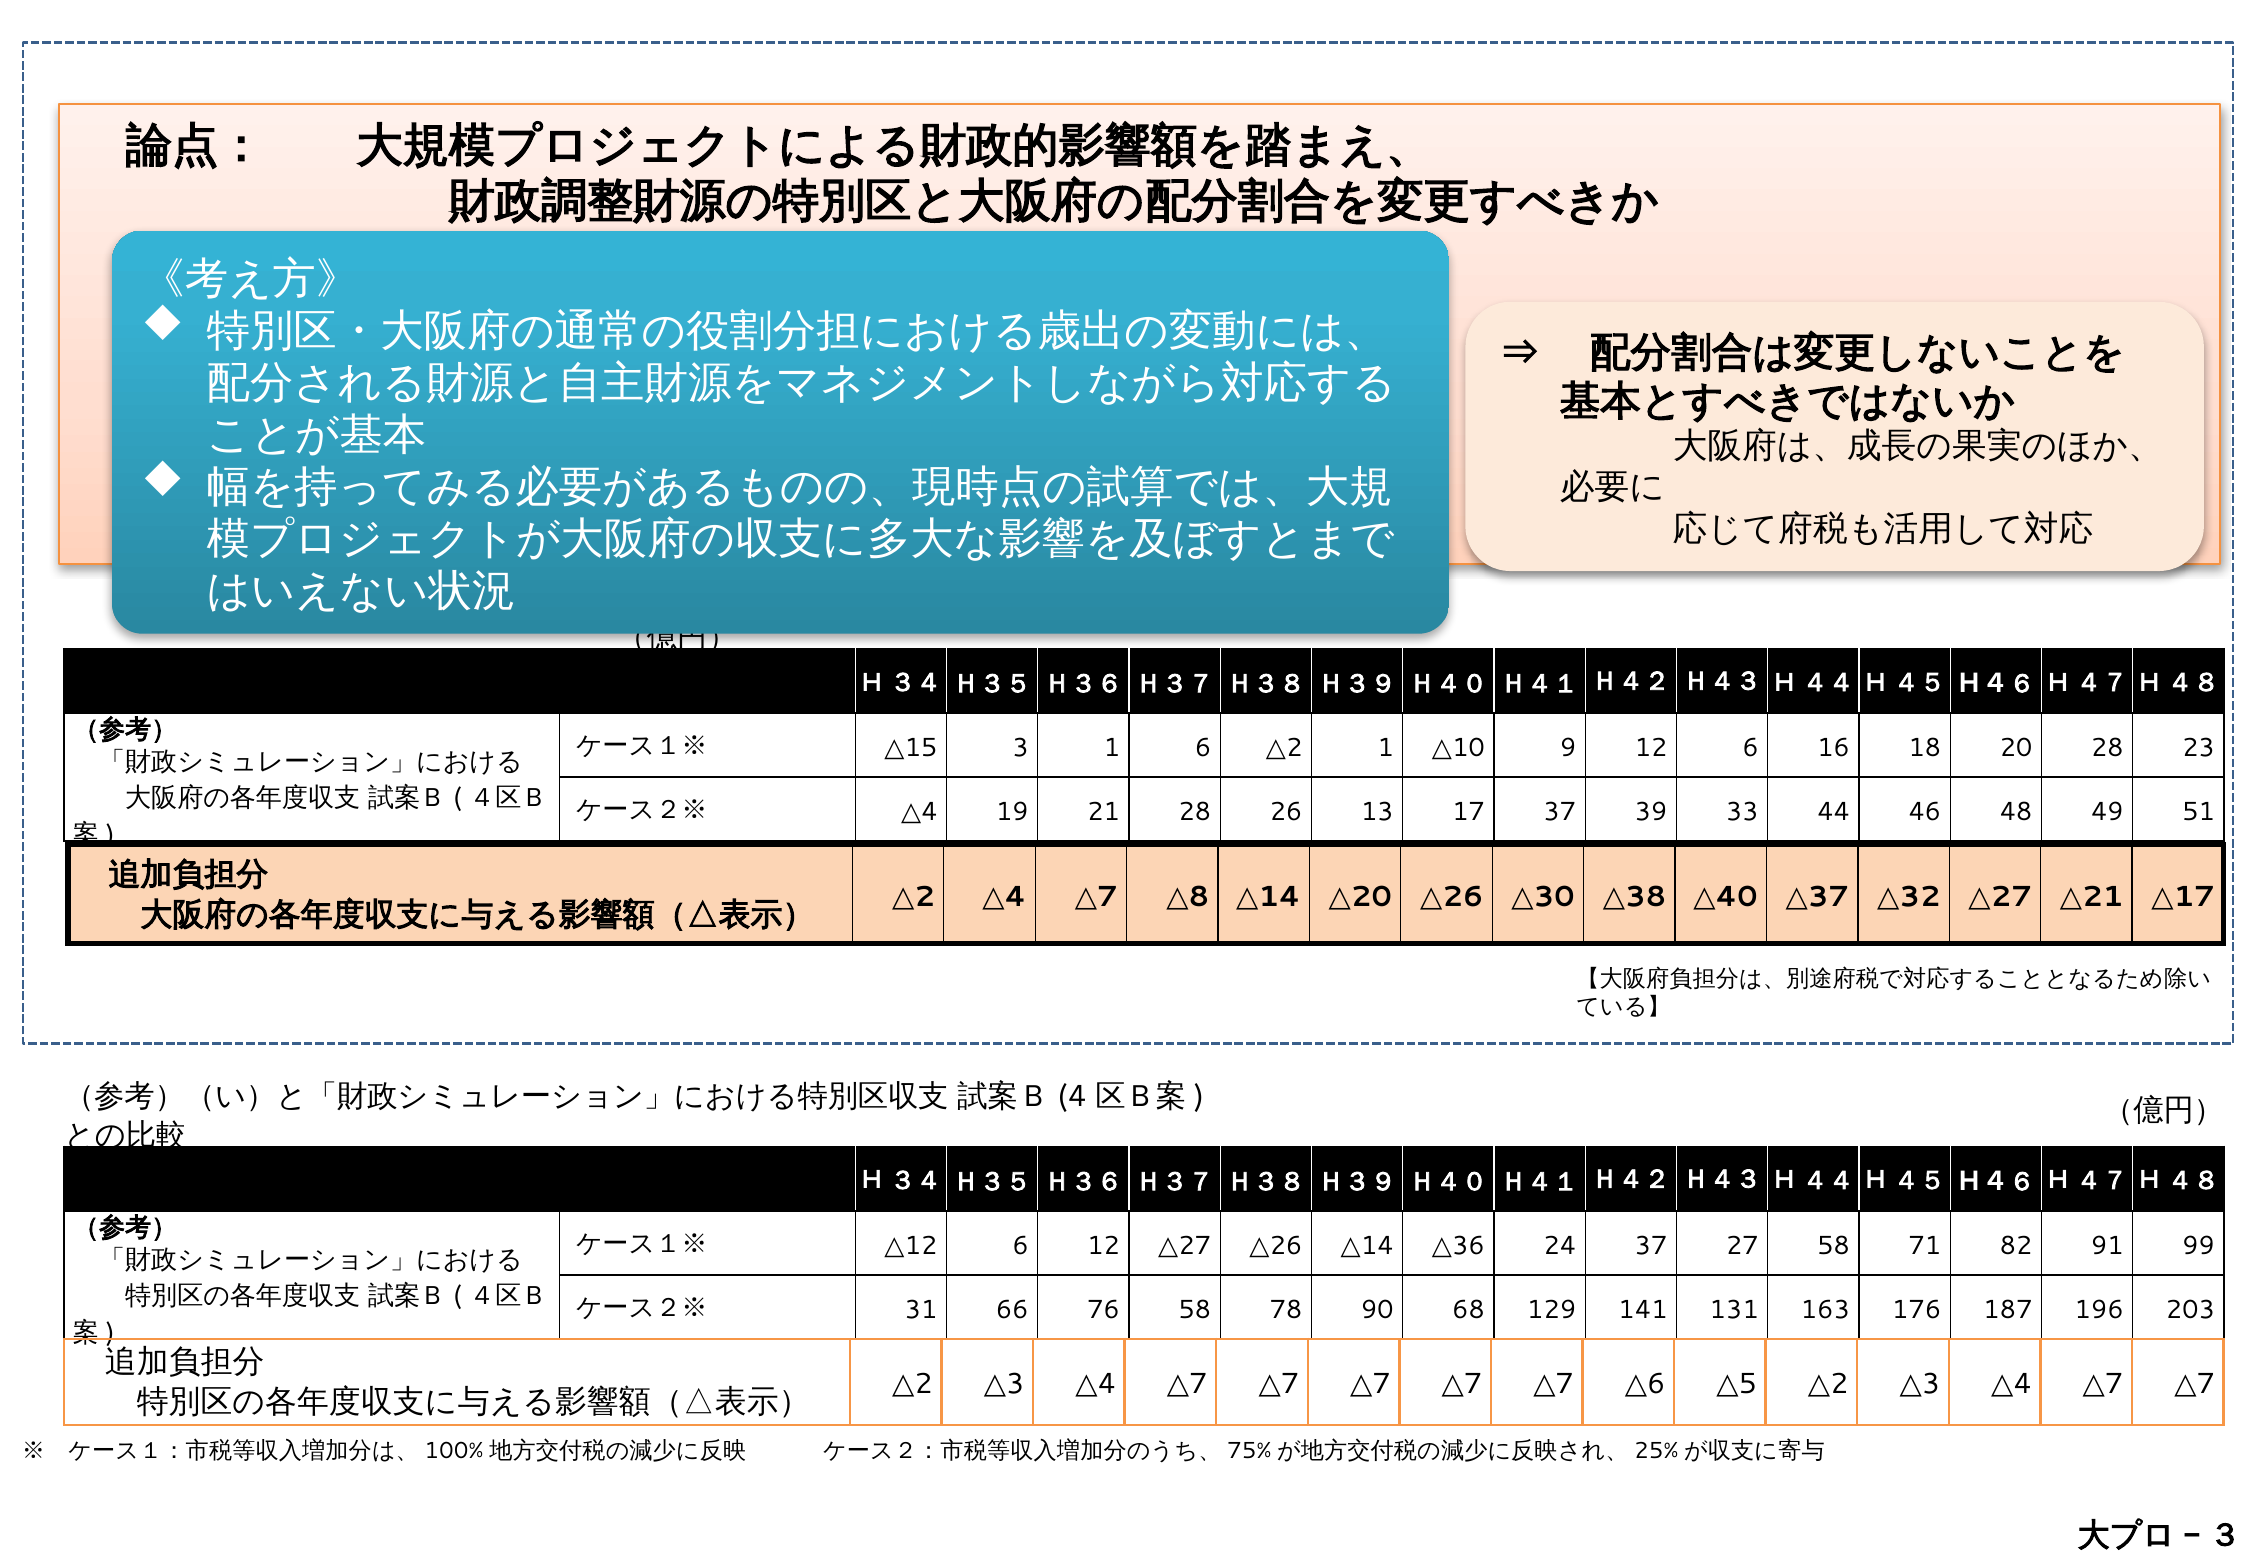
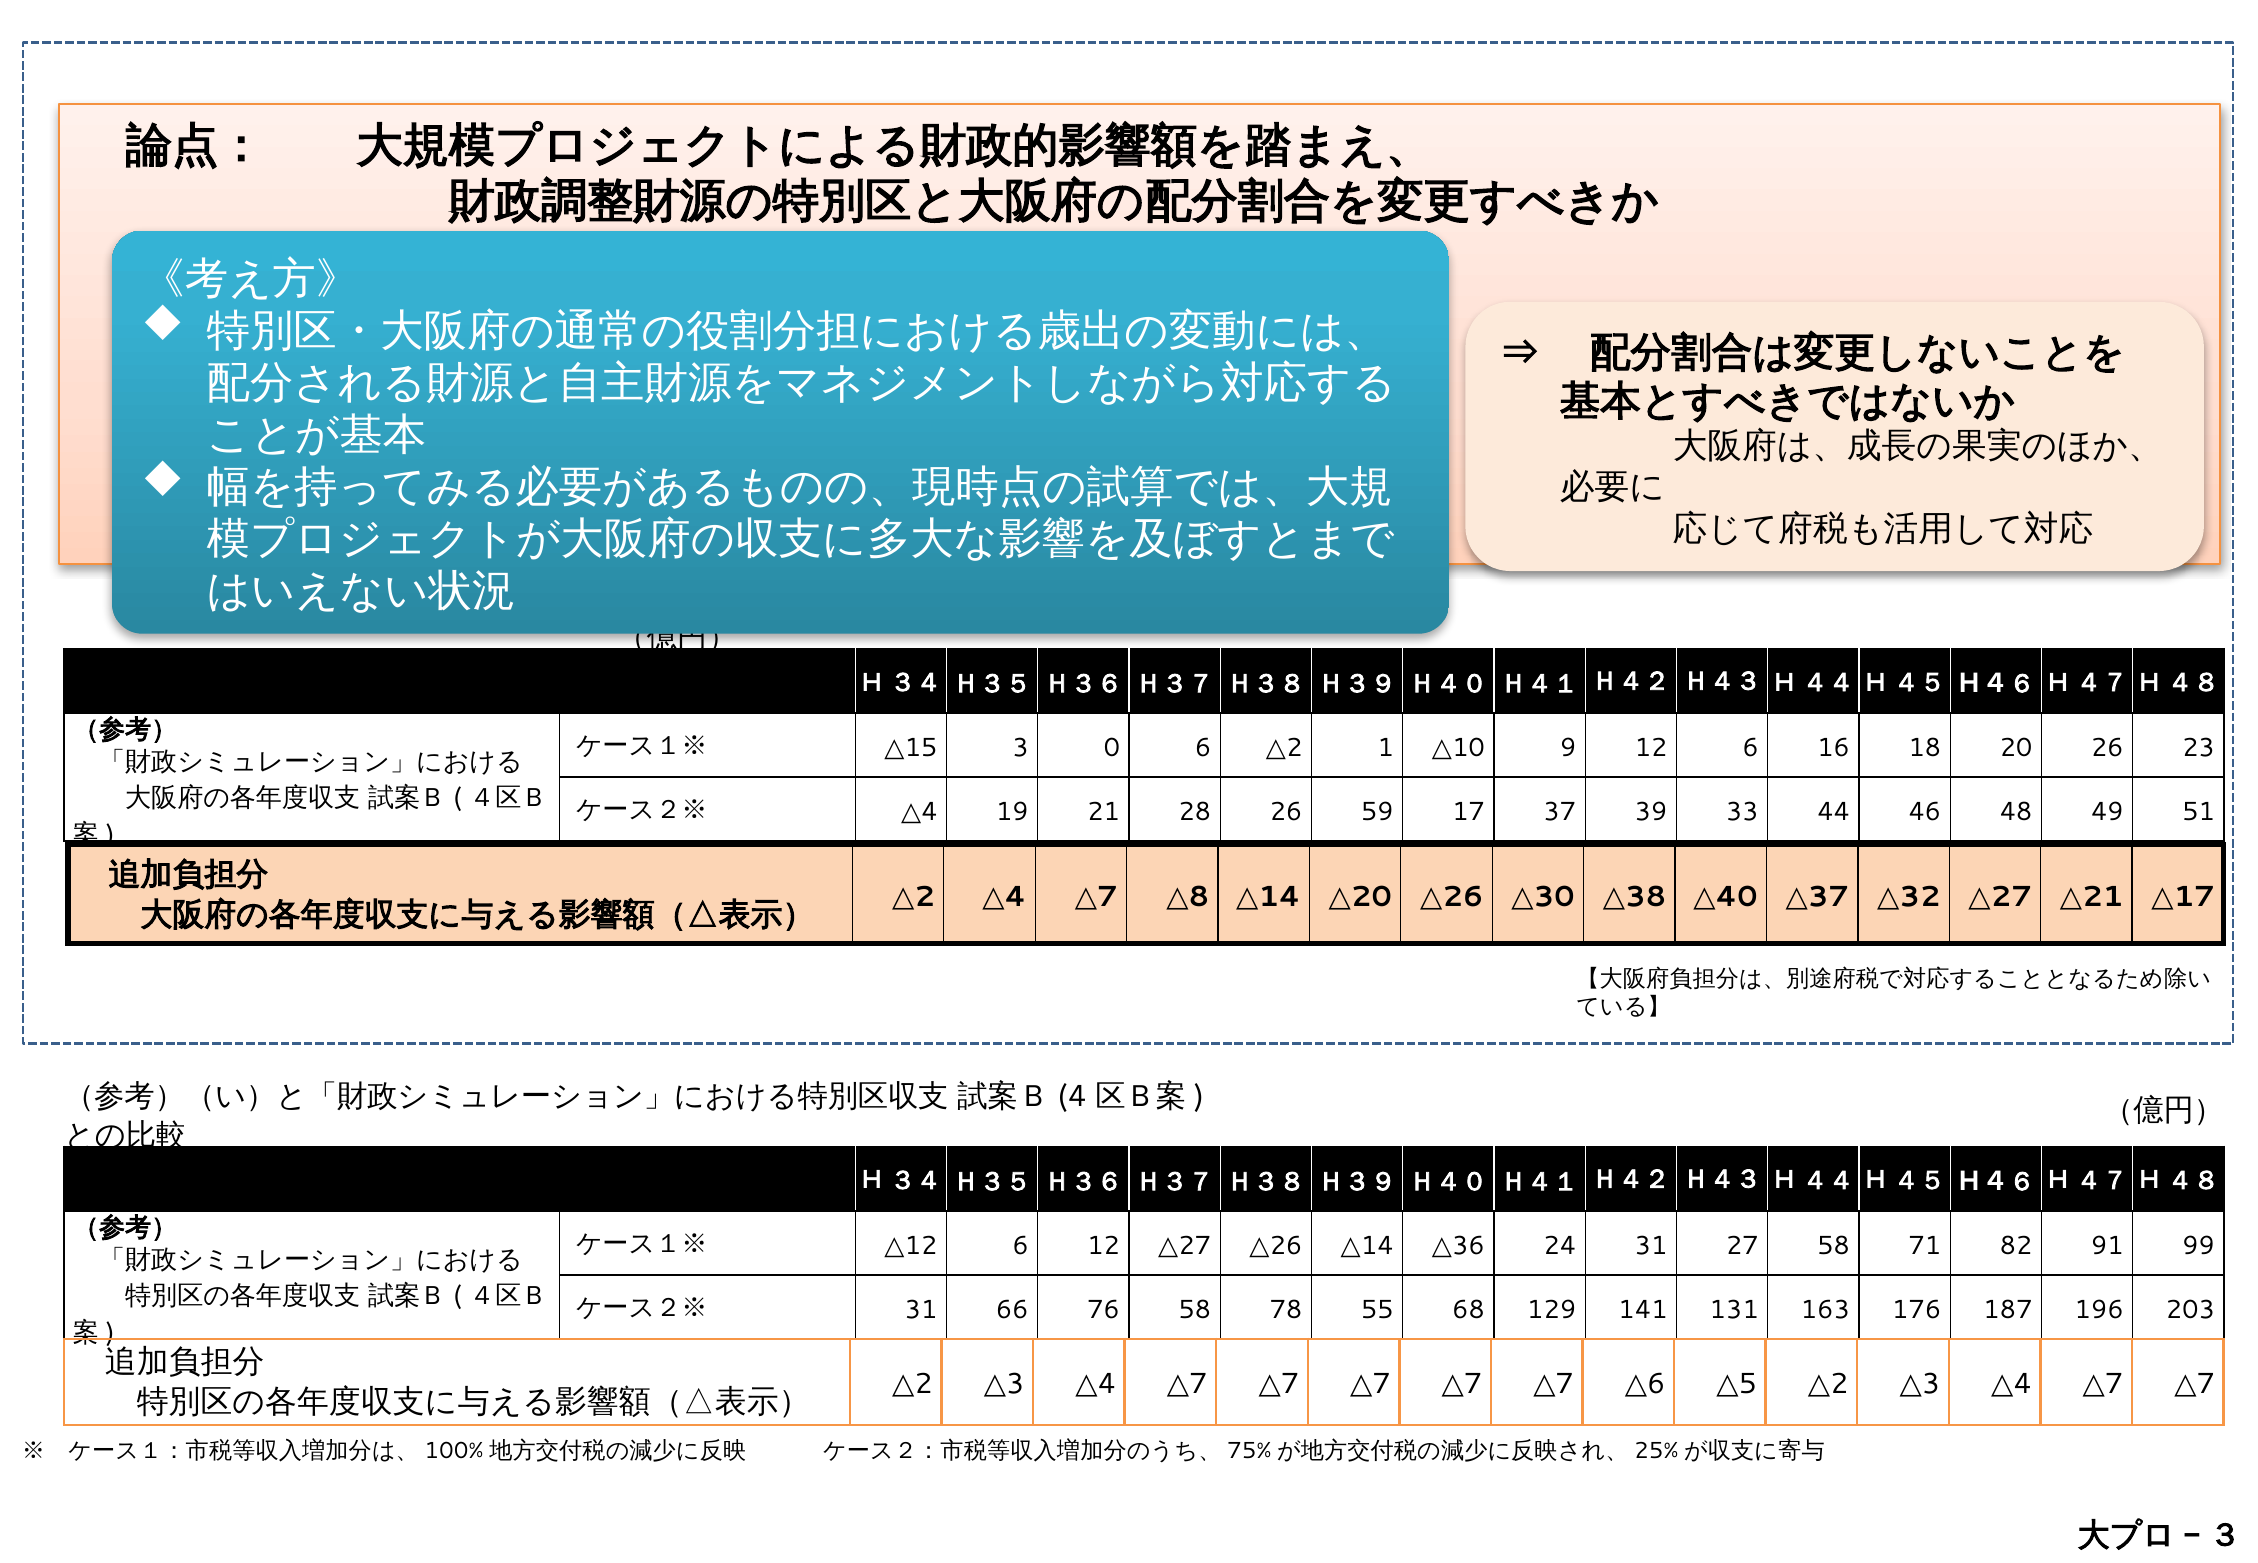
3 1: 1 -> 0
20 28: 28 -> 26
13: 13 -> 59
24 37: 37 -> 31
90: 90 -> 55
